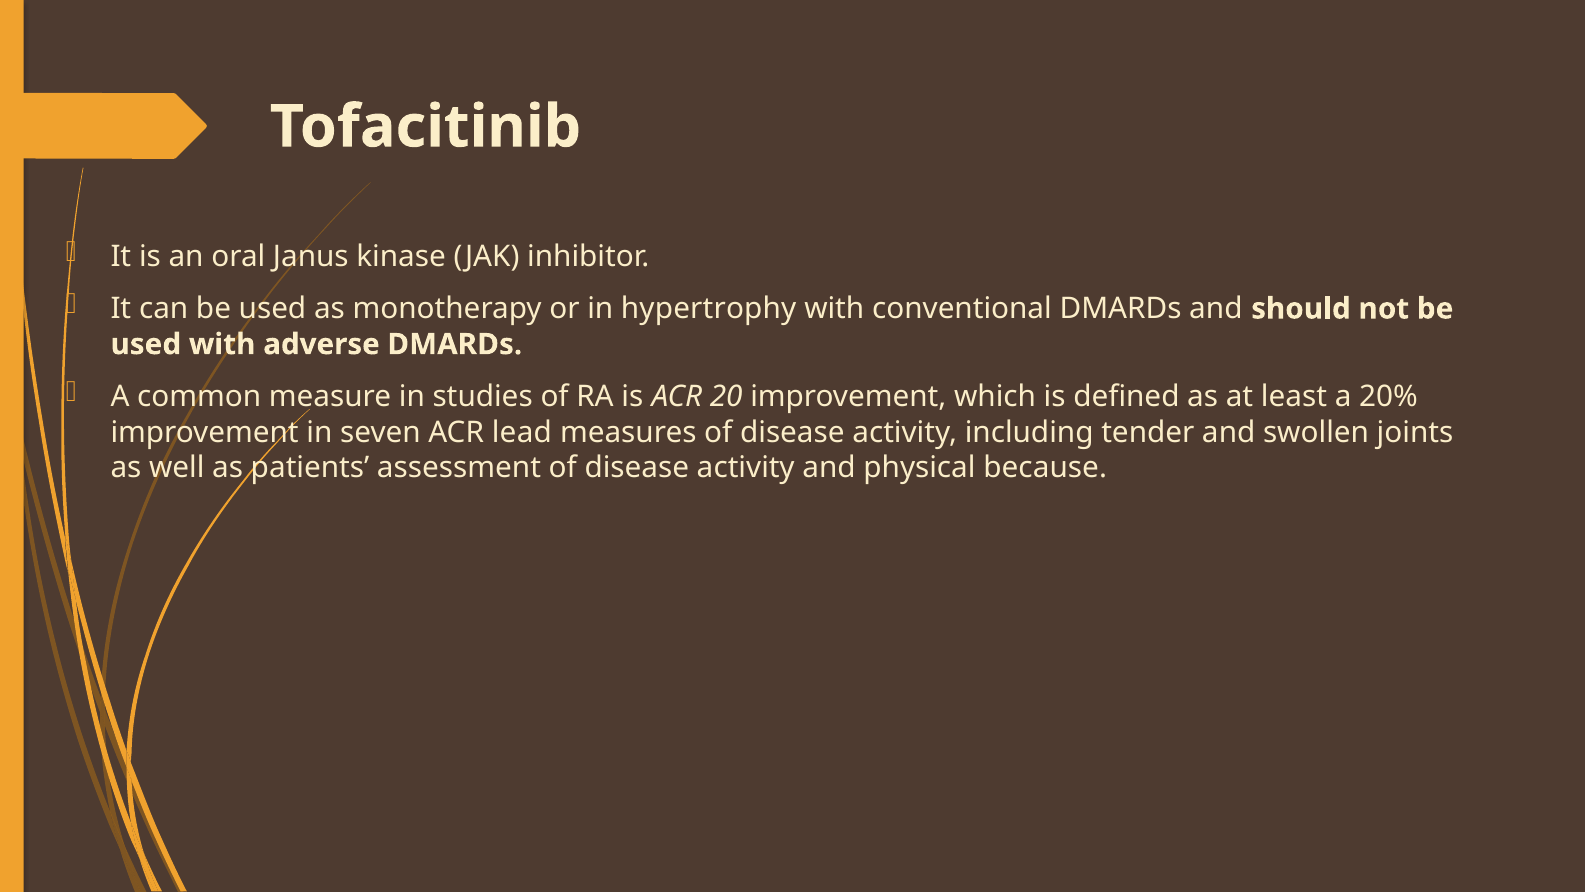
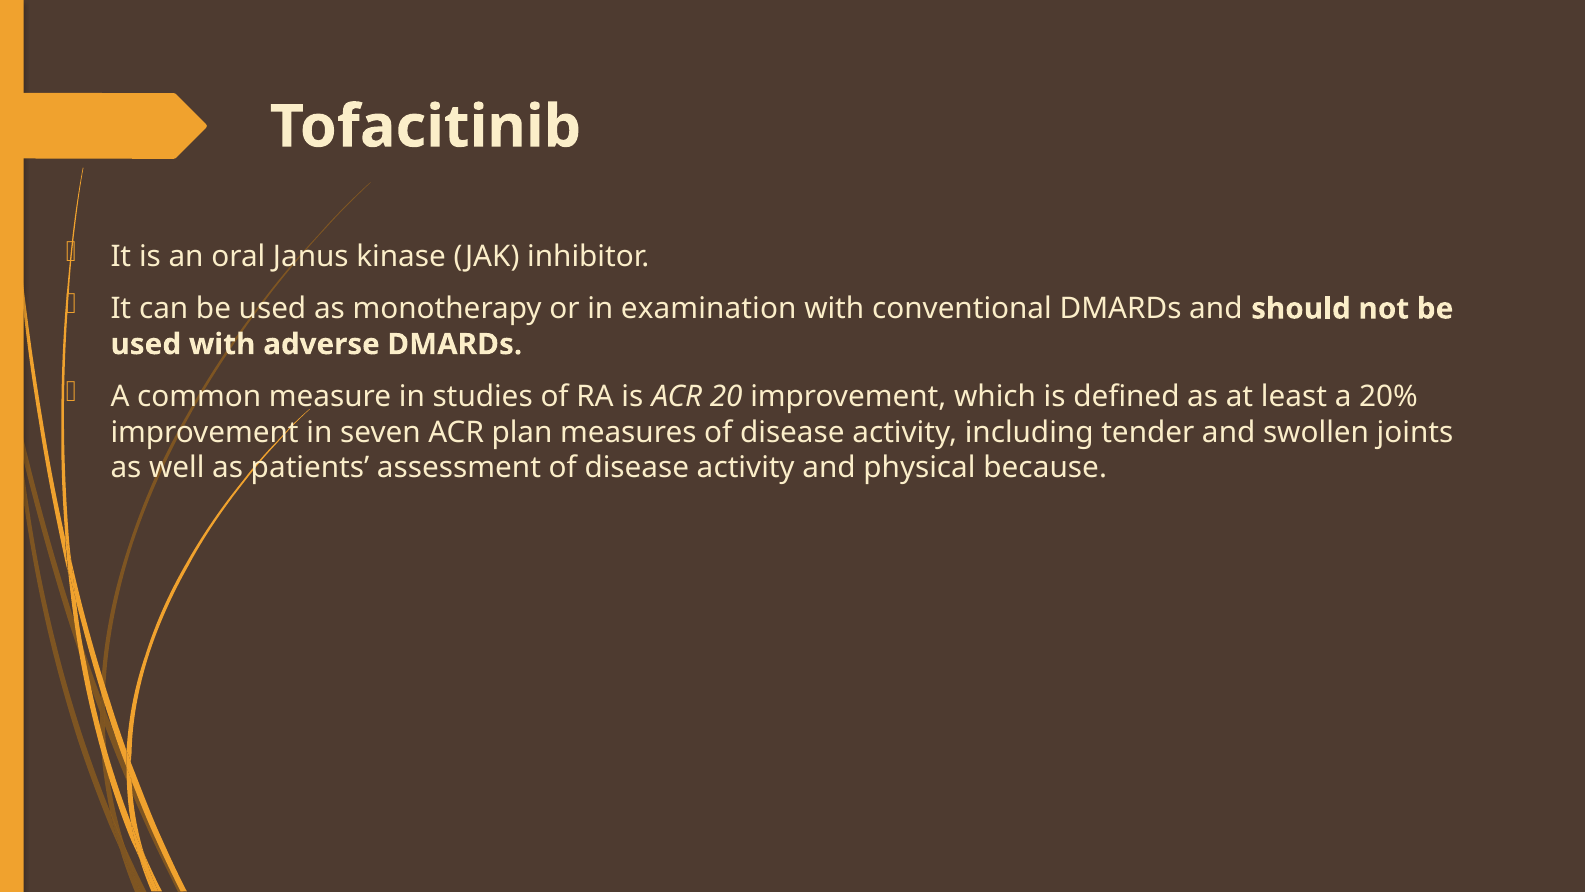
hypertrophy: hypertrophy -> examination
lead: lead -> plan
